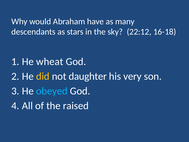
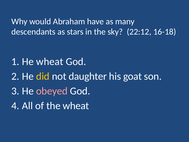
very: very -> goat
obeyed colour: light blue -> pink
the raised: raised -> wheat
